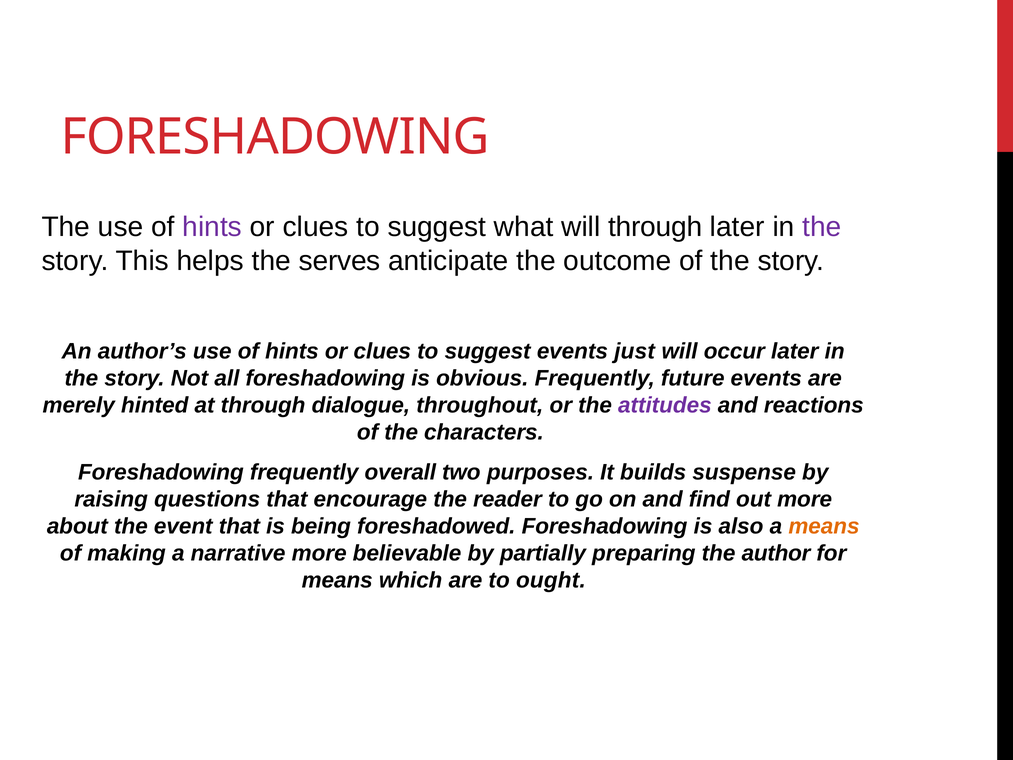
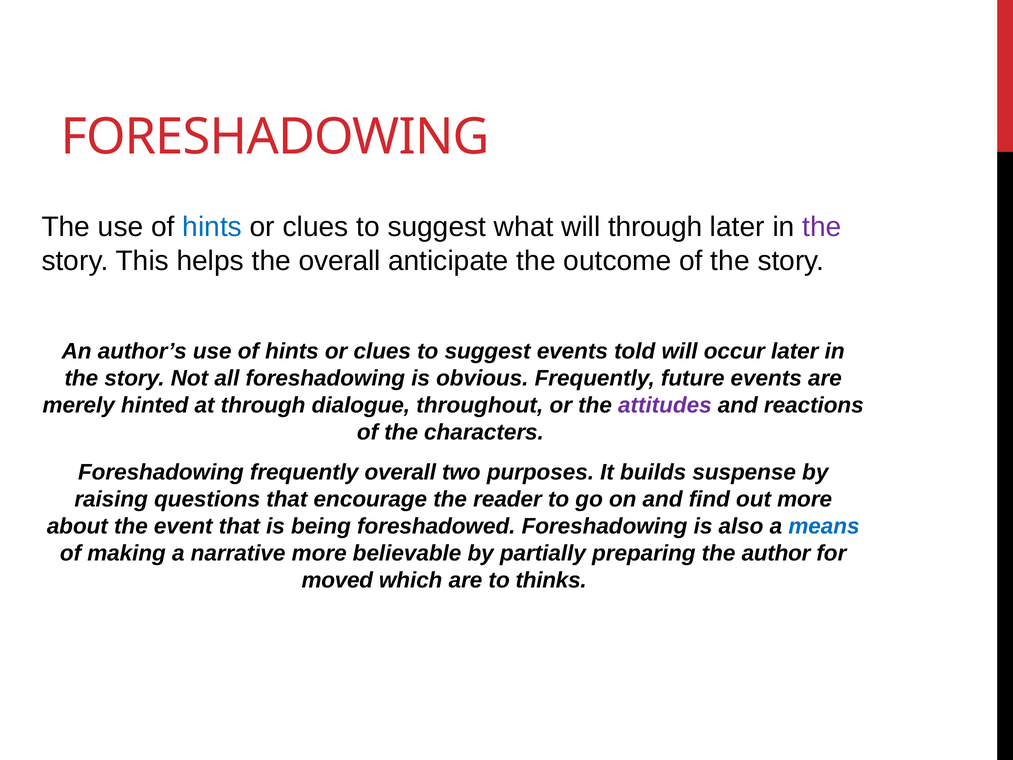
hints at (212, 227) colour: purple -> blue
the serves: serves -> overall
just: just -> told
means at (824, 526) colour: orange -> blue
means at (337, 580): means -> moved
ought: ought -> thinks
